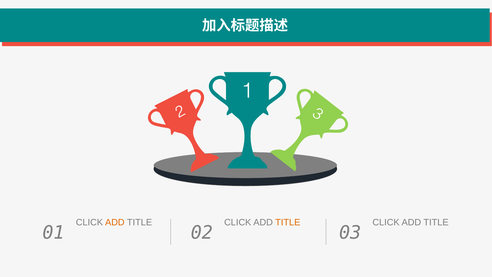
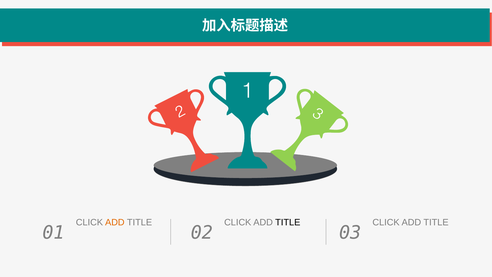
TITLE at (288, 222) colour: orange -> black
